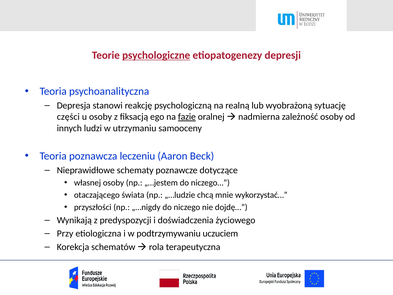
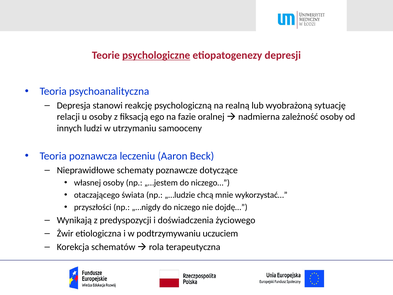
części: części -> relacji
fazie underline: present -> none
Przy: Przy -> Żwir
